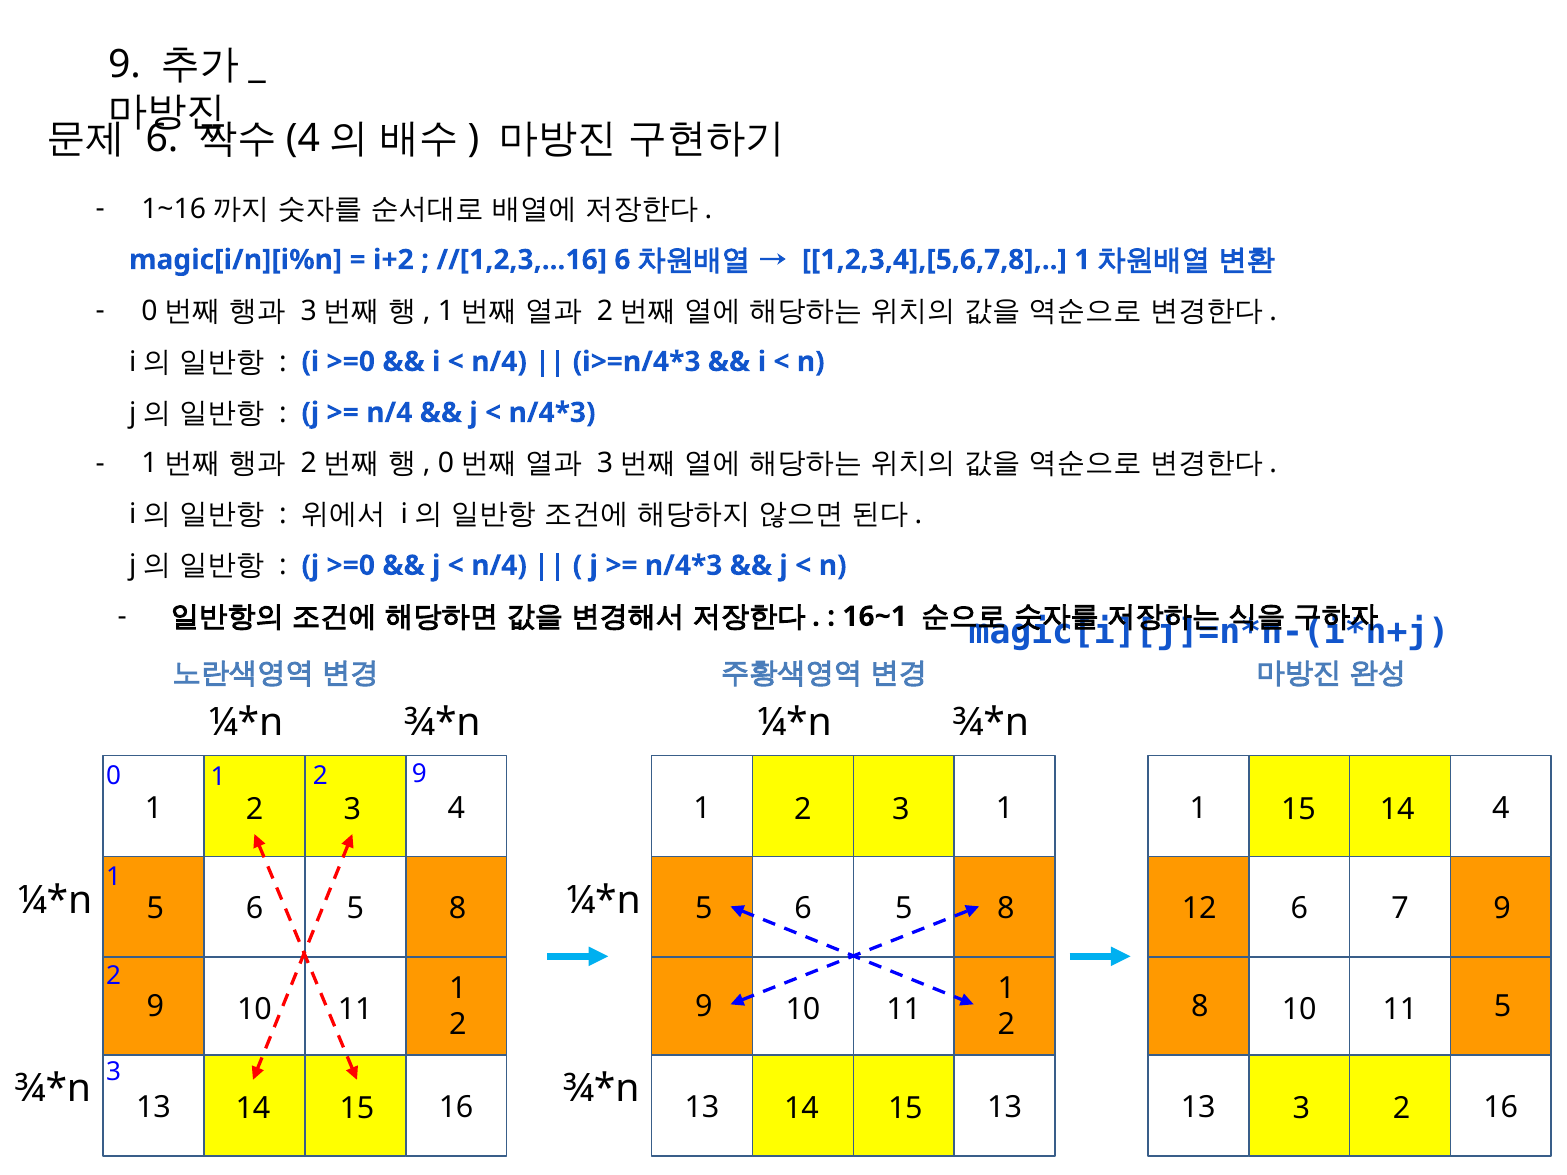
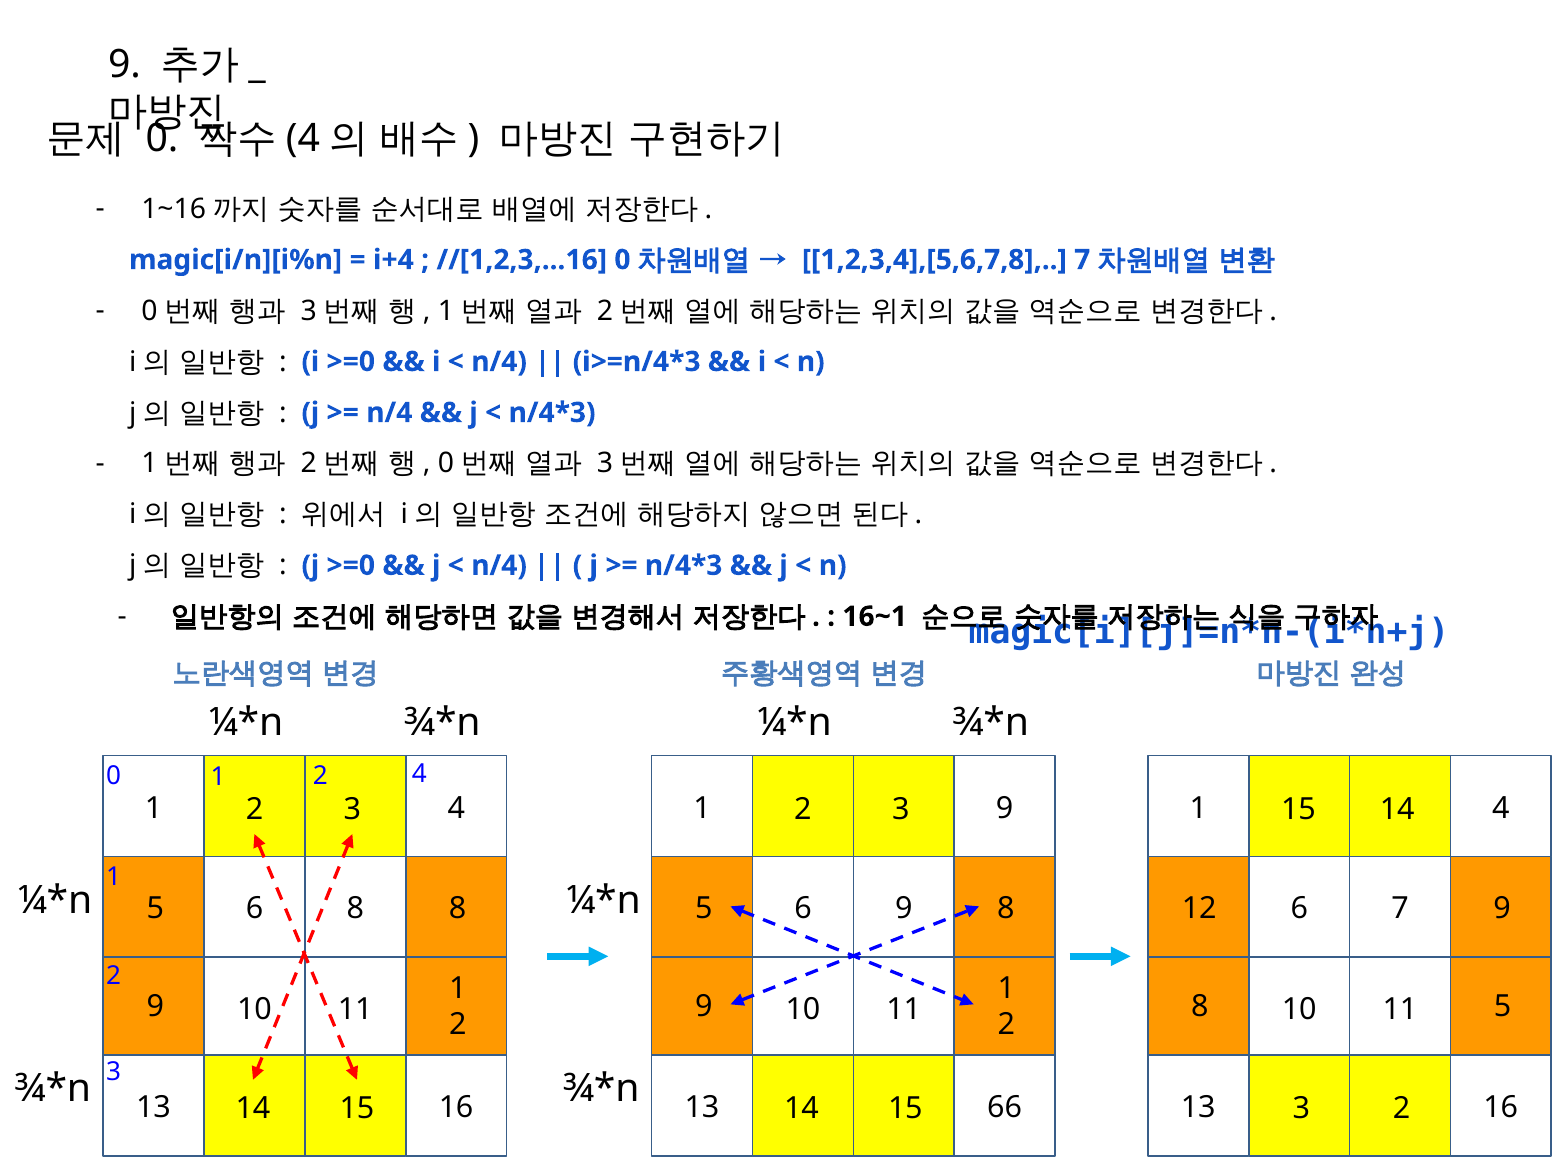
6 at (162, 138): 6 -> 0
i+2: i+2 -> i+4
//[1,2,3,...16 6: 6 -> 0
1,2,3,4],[5,6,7,8 1: 1 -> 7
2 9: 9 -> 4
1 at (1005, 808): 1 -> 9
5 at (355, 909): 5 -> 8
5 at (904, 909): 5 -> 9
13 at (1005, 1108): 13 -> 66
